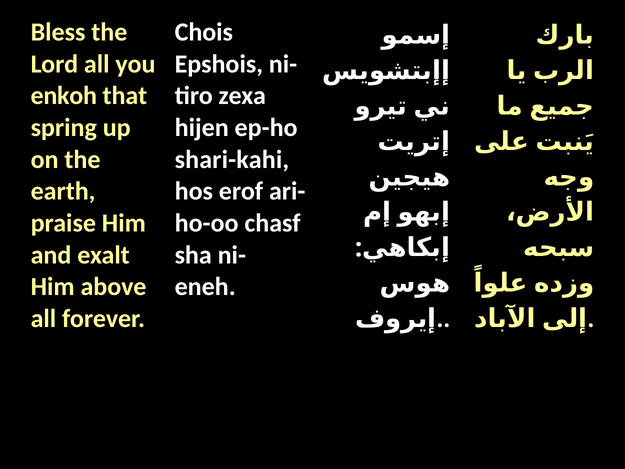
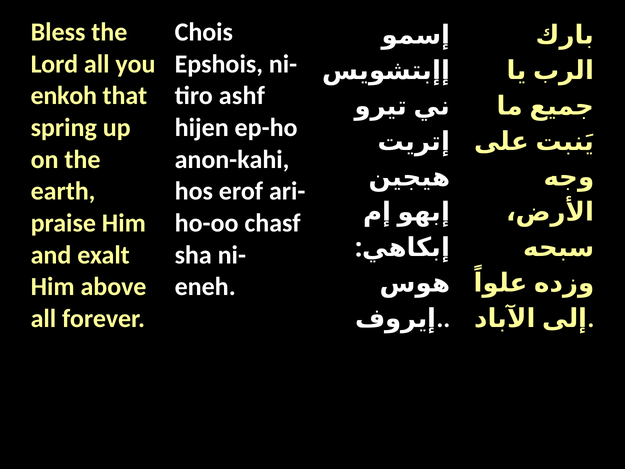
zexa: zexa -> ashf
shari-kahi: shari-kahi -> anon-kahi
